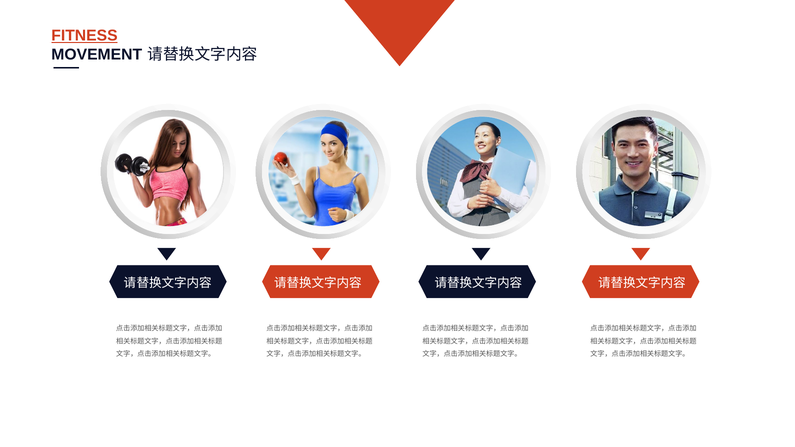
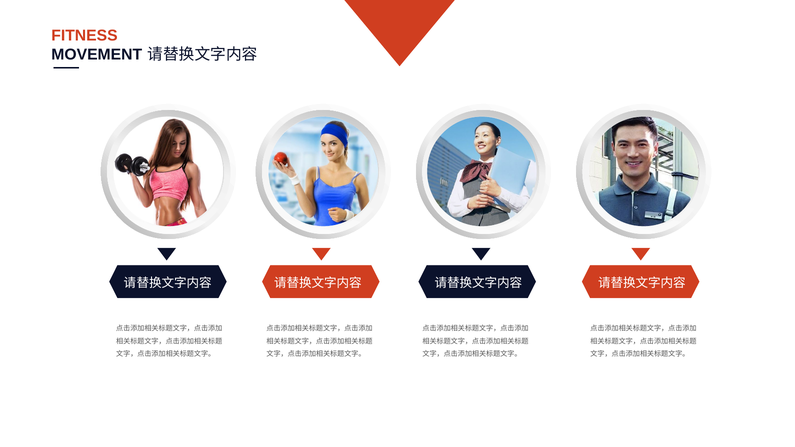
FITNESS underline: present -> none
